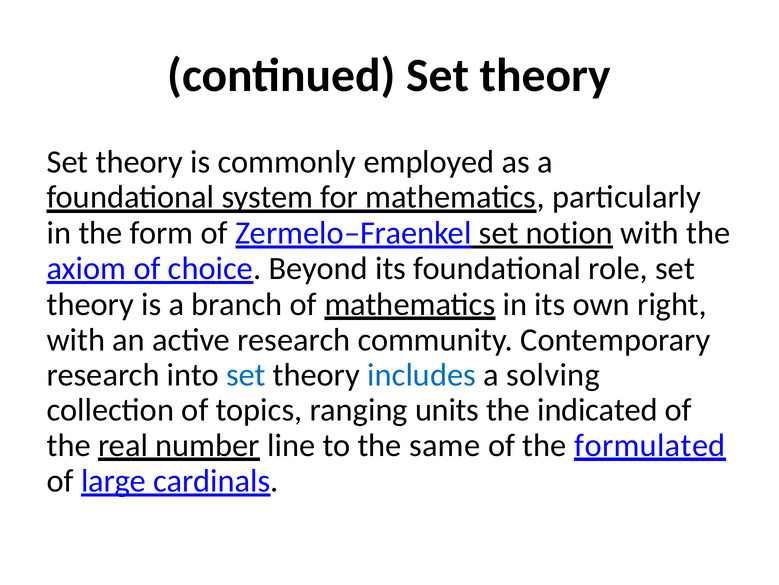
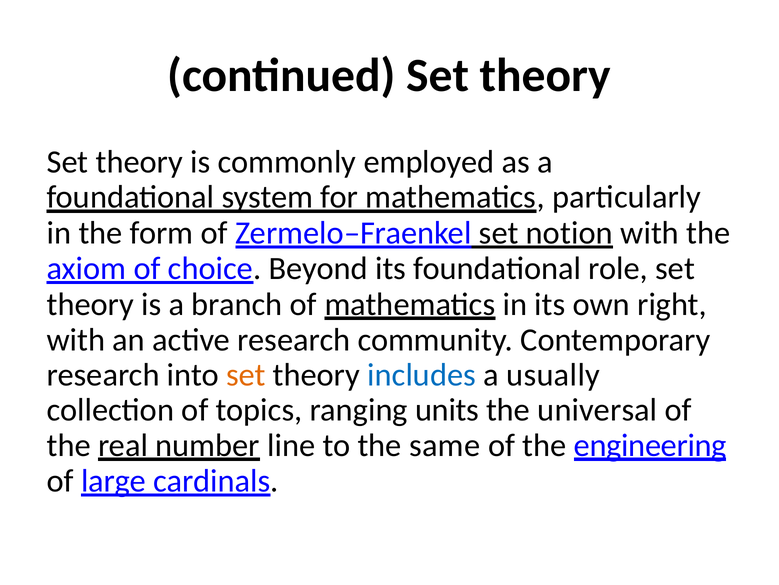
set at (246, 375) colour: blue -> orange
solving: solving -> usually
indicated: indicated -> universal
formulated: formulated -> engineering
